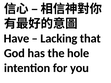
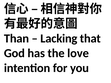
Have: Have -> Than
hole: hole -> love
